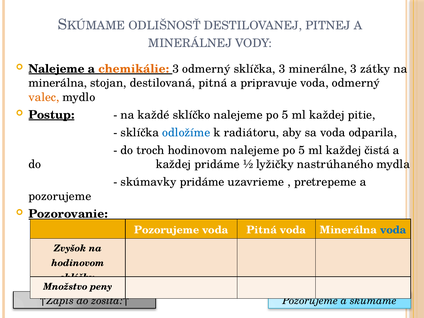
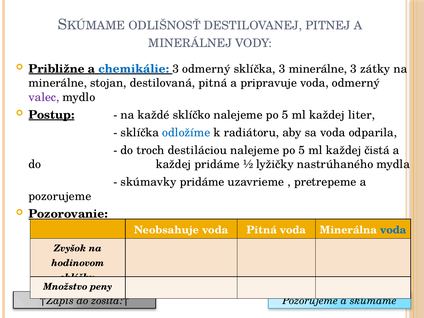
Nalejeme at (57, 69): Nalejeme -> Približne
chemikálie colour: orange -> blue
minerálna at (58, 83): minerálna -> minerálne
valec colour: orange -> purple
pitie: pitie -> liter
troch hodinovom: hodinovom -> destiláciou
Pozorujeme at (167, 230): Pozorujeme -> Neobsahuje
